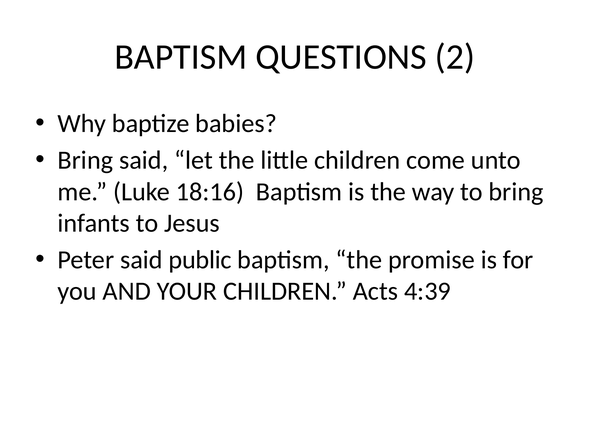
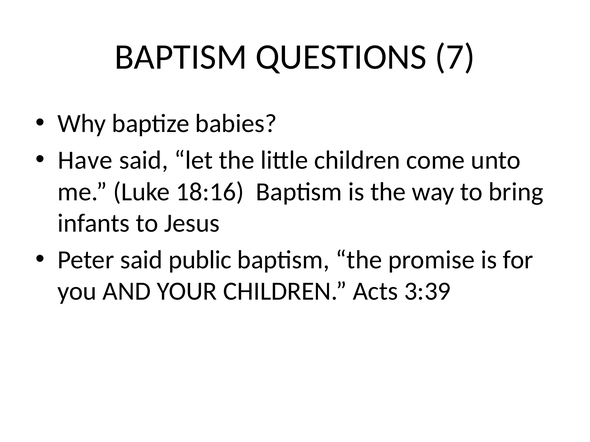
2: 2 -> 7
Bring at (85, 160): Bring -> Have
4:39: 4:39 -> 3:39
